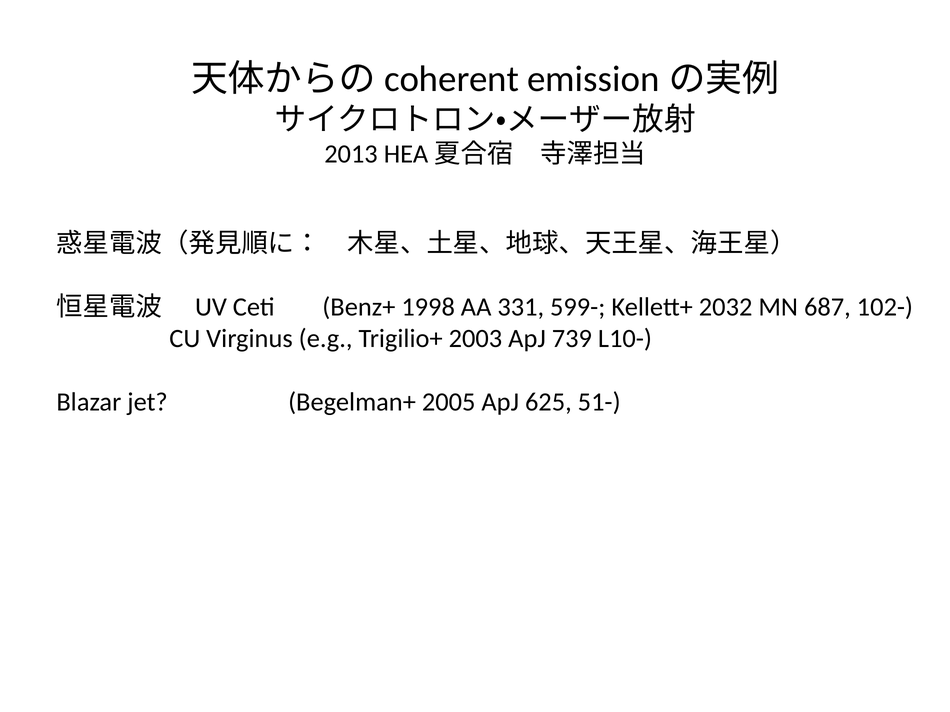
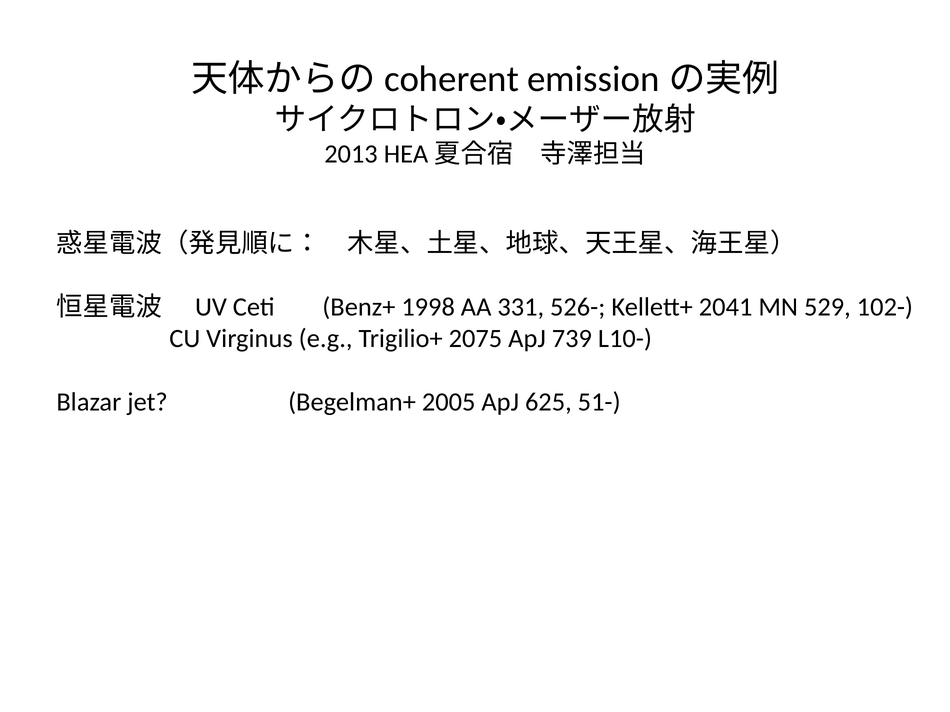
599-: 599- -> 526-
2032: 2032 -> 2041
687: 687 -> 529
2003: 2003 -> 2075
